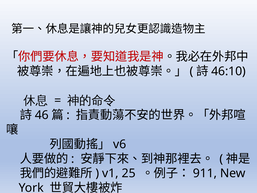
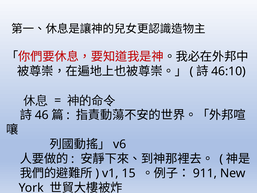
25: 25 -> 15
